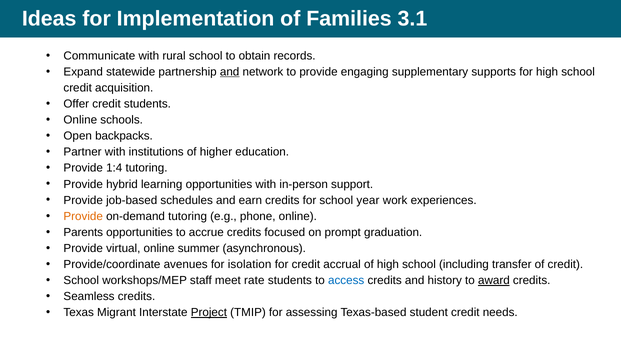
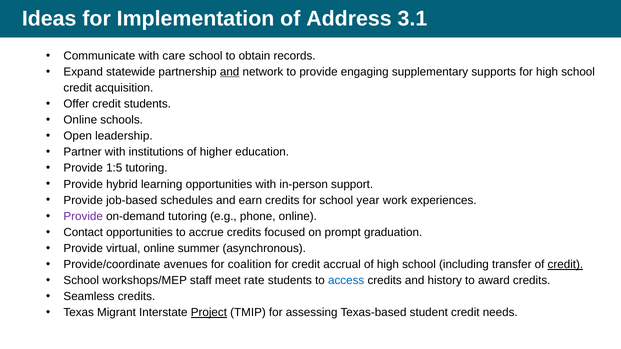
Families: Families -> Address
rural: rural -> care
backpacks: backpacks -> leadership
1:4: 1:4 -> 1:5
Provide at (83, 216) colour: orange -> purple
Parents: Parents -> Contact
isolation: isolation -> coalition
credit at (565, 265) underline: none -> present
award underline: present -> none
